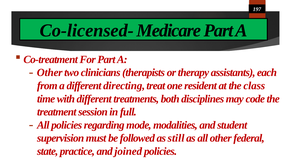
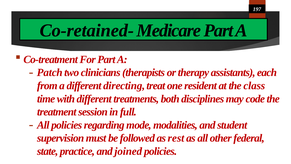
Co-licensed-: Co-licensed- -> Co-retained-
Other at (50, 72): Other -> Patch
still: still -> rest
